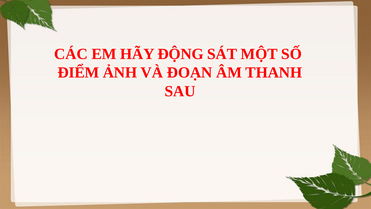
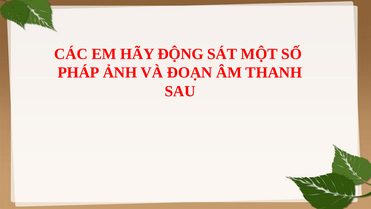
ĐIỂM: ĐIỂM -> PHÁP
